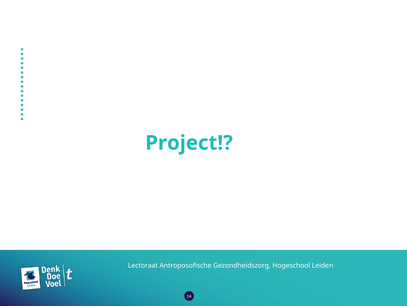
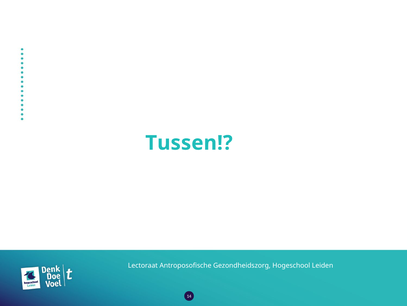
Project: Project -> Tussen
